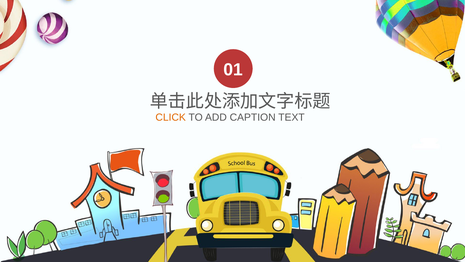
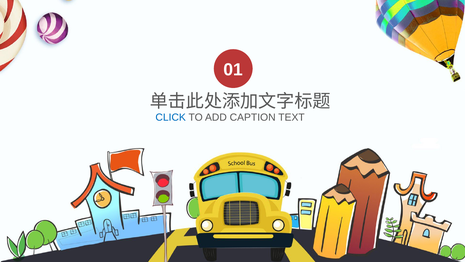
CLICK colour: orange -> blue
